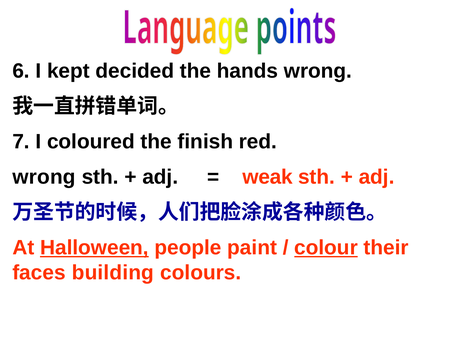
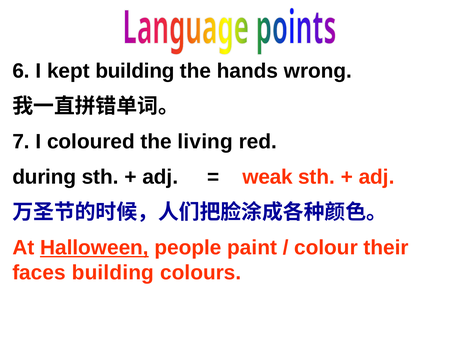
kept decided: decided -> building
finish: finish -> living
wrong at (44, 177): wrong -> during
colour underline: present -> none
